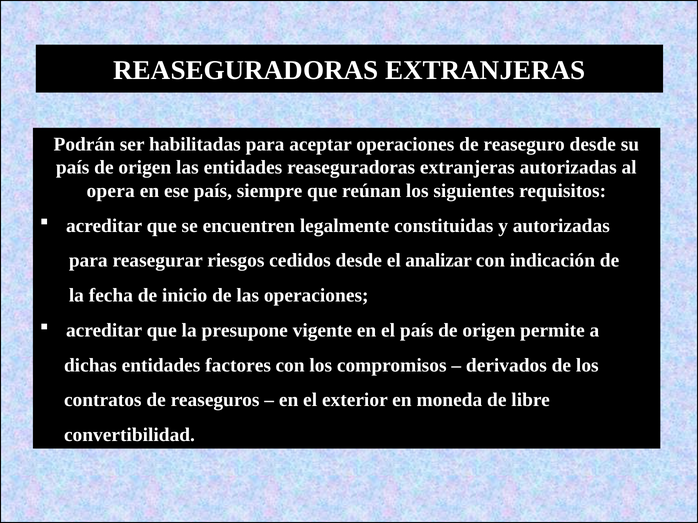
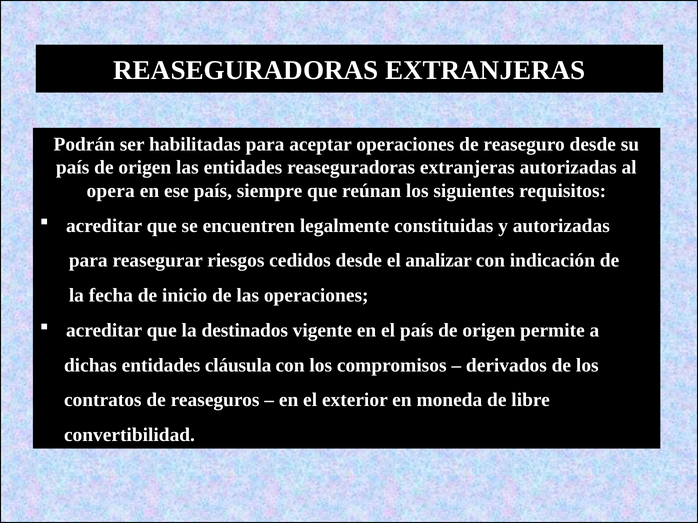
presupone: presupone -> destinados
factores: factores -> cláusula
